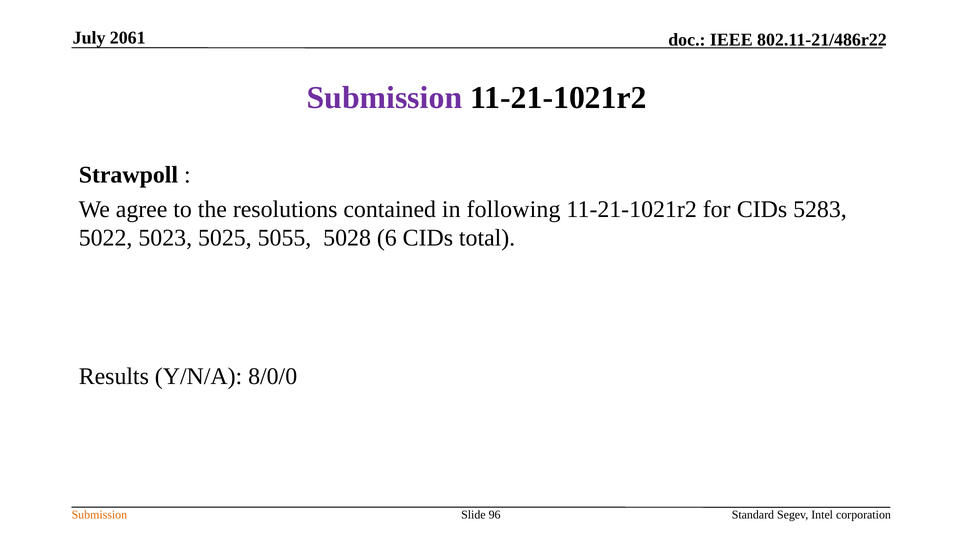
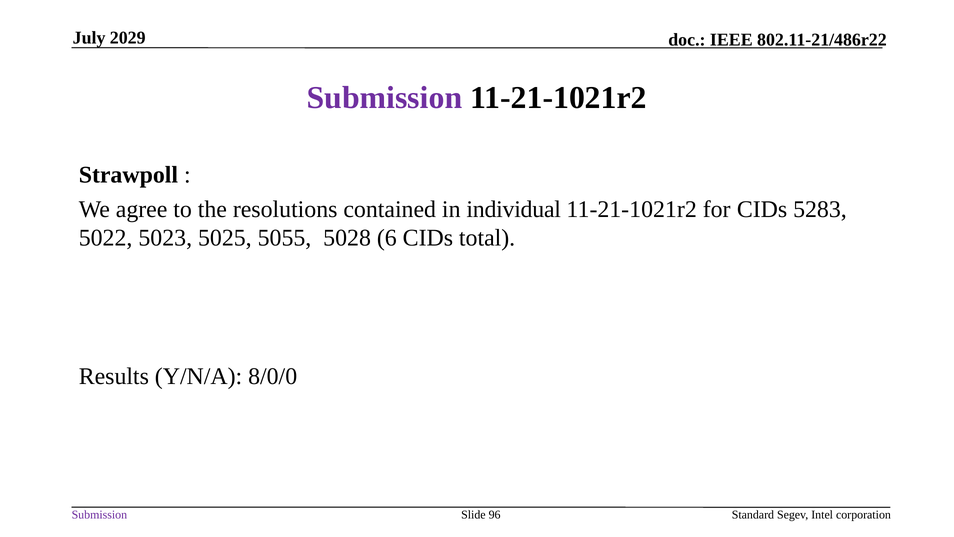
2061: 2061 -> 2029
following: following -> individual
Submission at (99, 515) colour: orange -> purple
